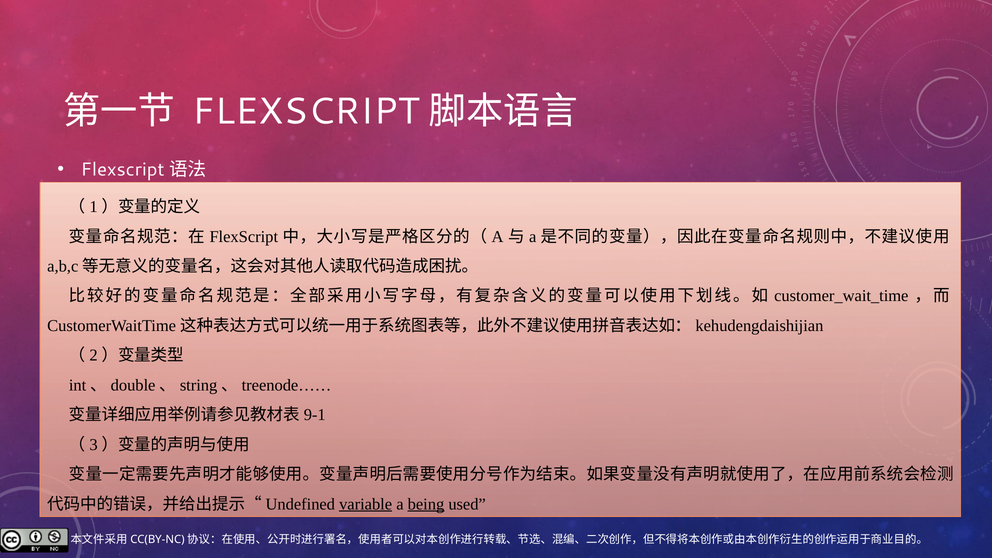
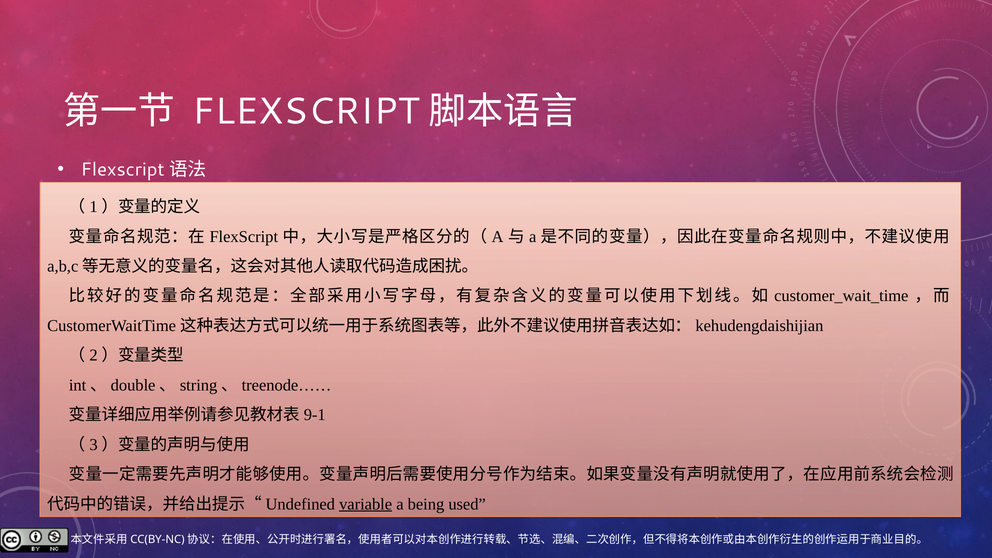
being underline: present -> none
